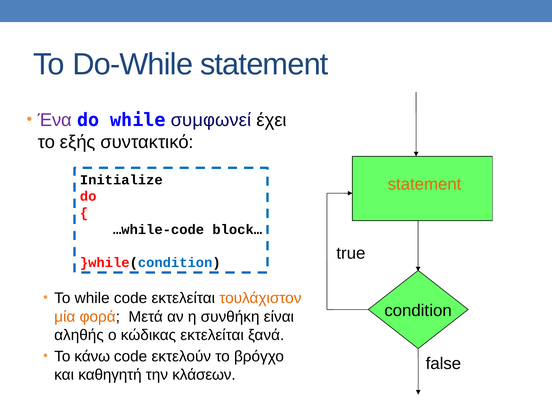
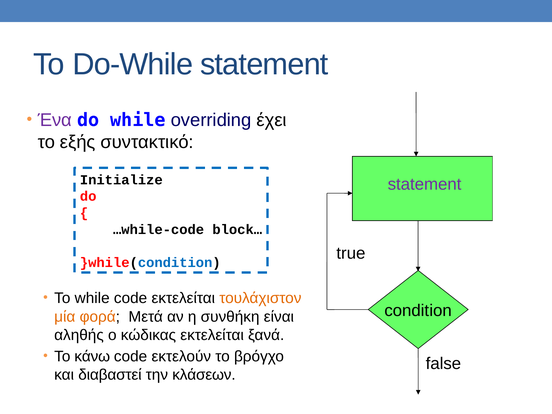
συμφωνεί: συμφωνεί -> overriding
statement at (425, 184) colour: orange -> purple
καθηγητή: καθηγητή -> διαβαστεί
